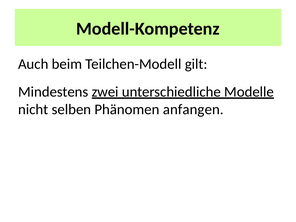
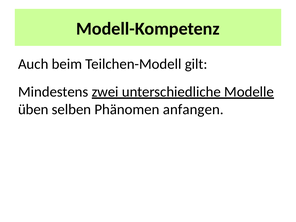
nicht: nicht -> üben
